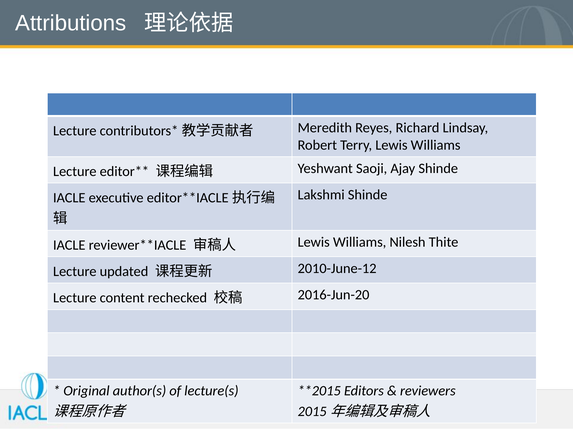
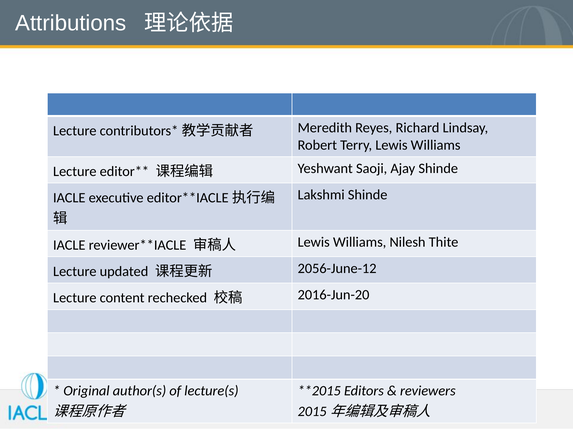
2010-June-12: 2010-June-12 -> 2056-June-12
